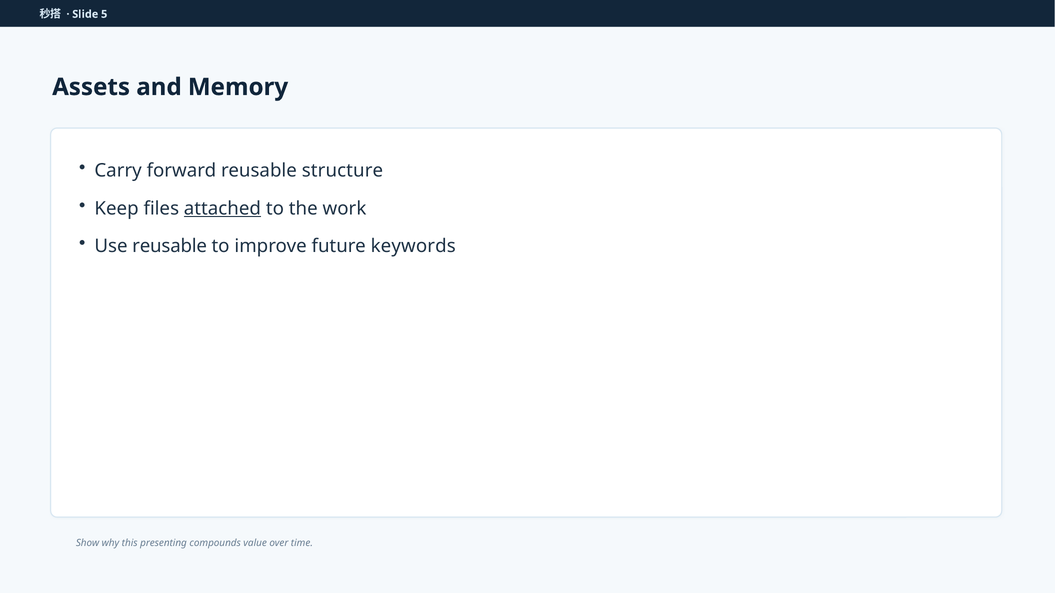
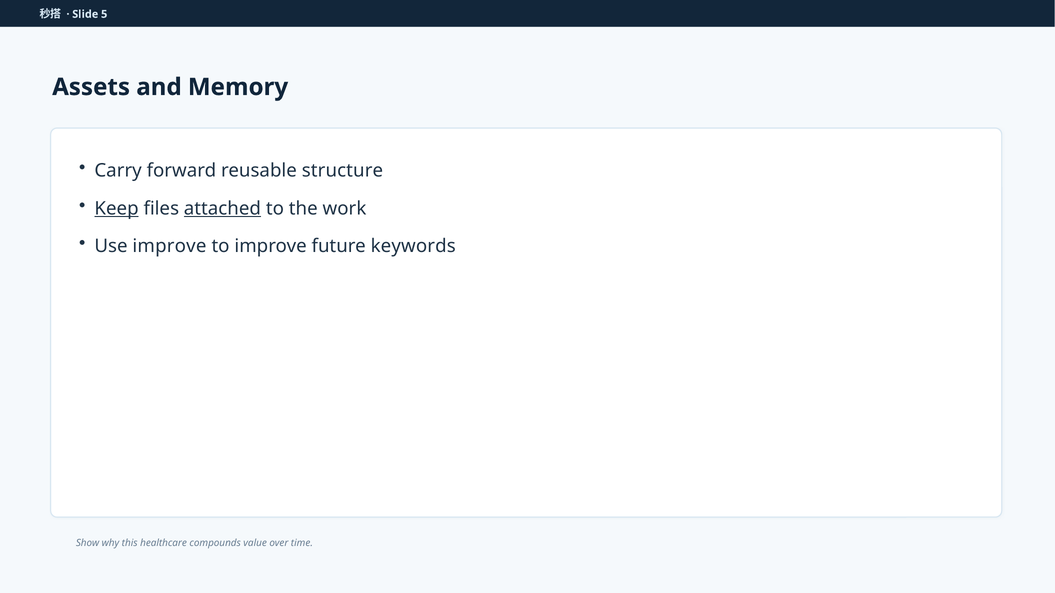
Keep underline: none -> present
Use reusable: reusable -> improve
presenting: presenting -> healthcare
